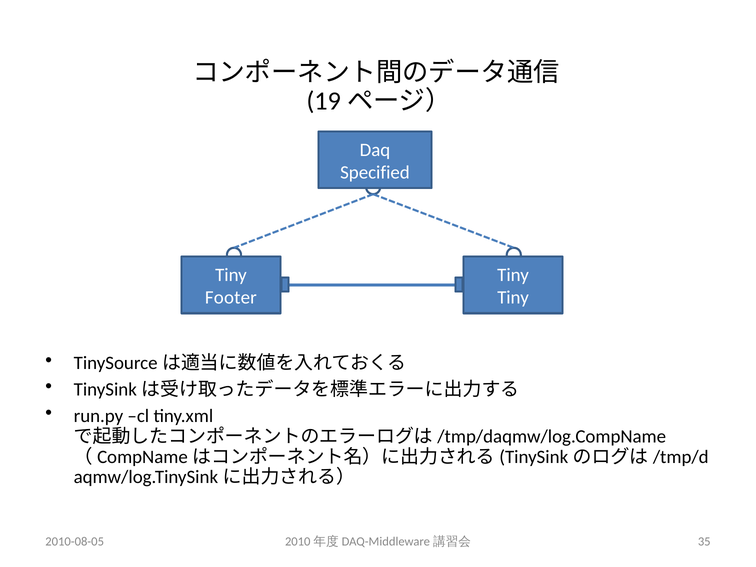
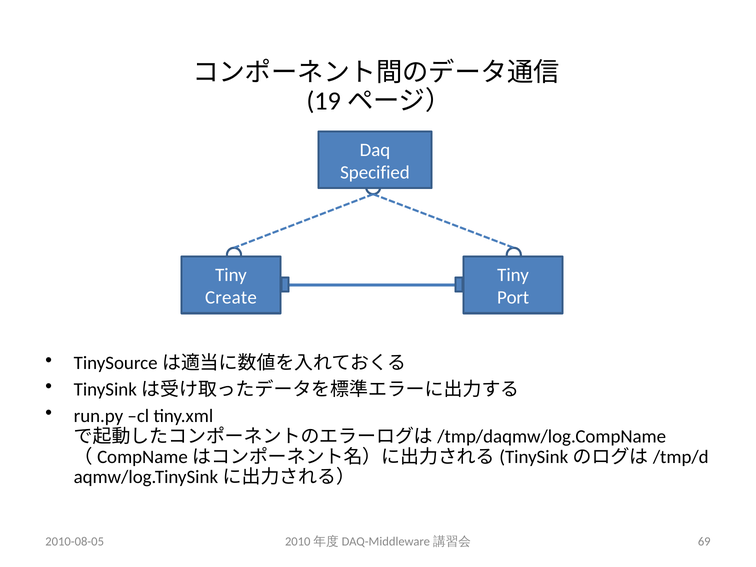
Footer: Footer -> Create
Tiny at (513, 298): Tiny -> Port
35: 35 -> 69
